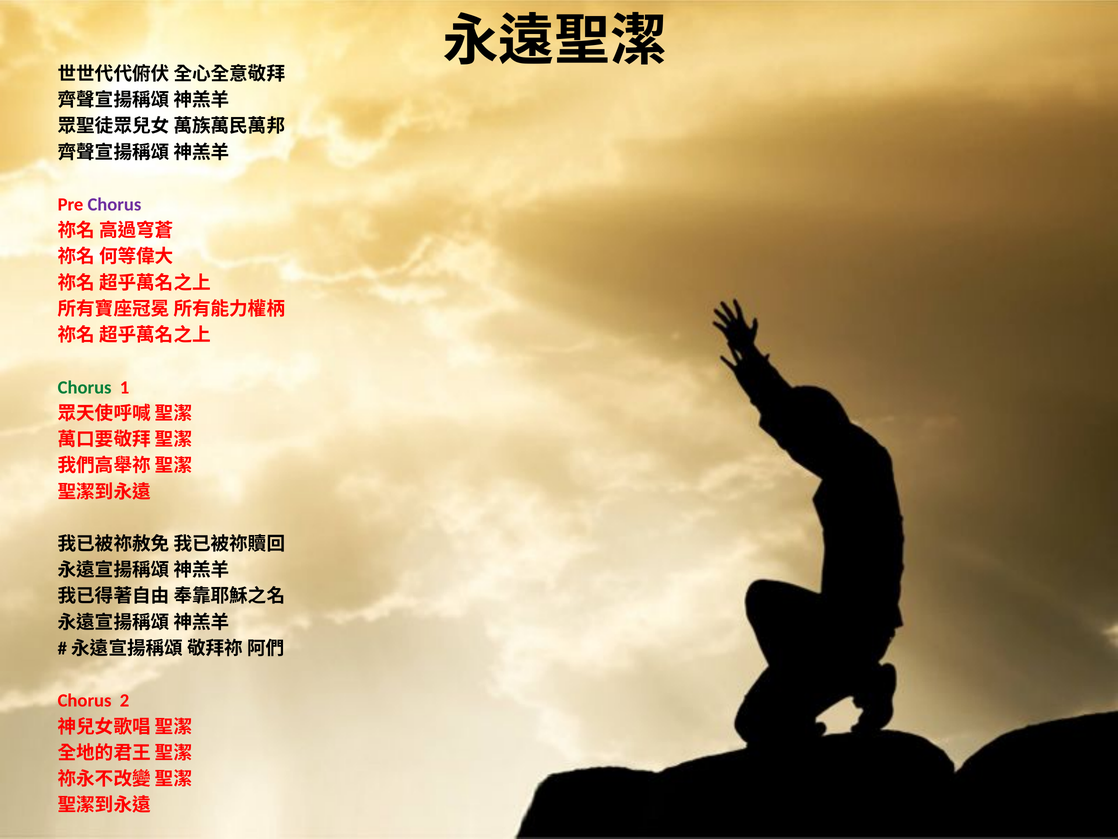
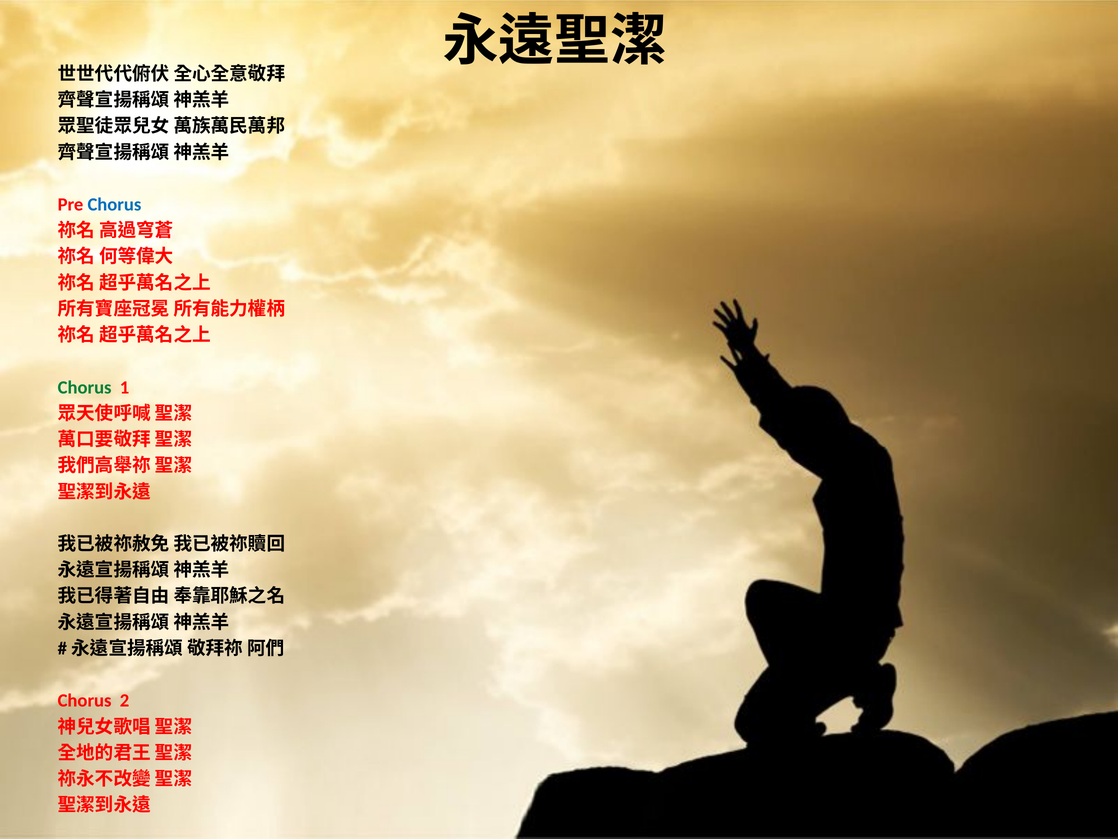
Chorus at (114, 204) colour: purple -> blue
